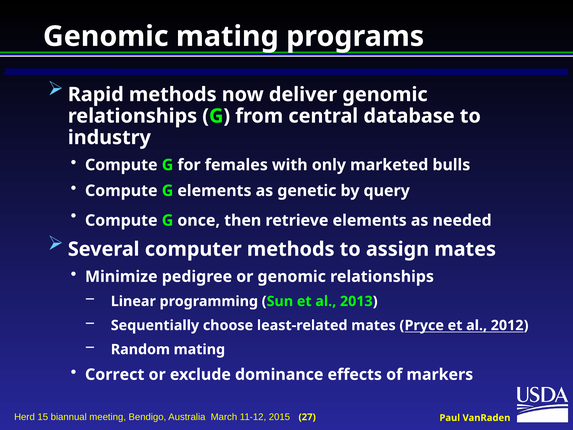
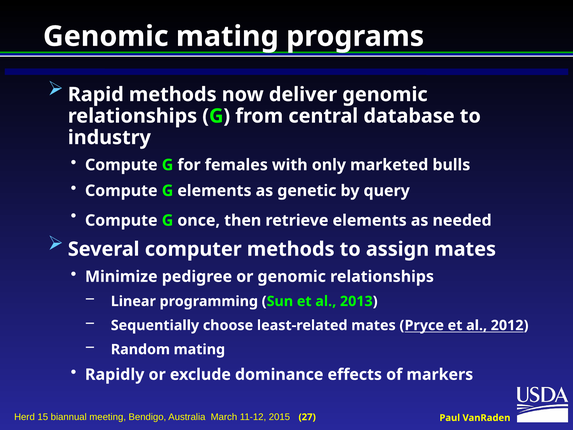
Correct: Correct -> Rapidly
